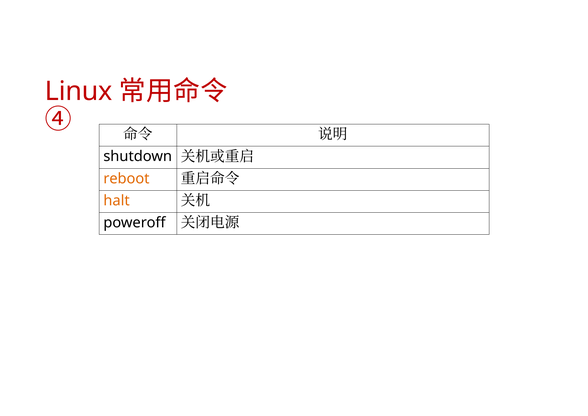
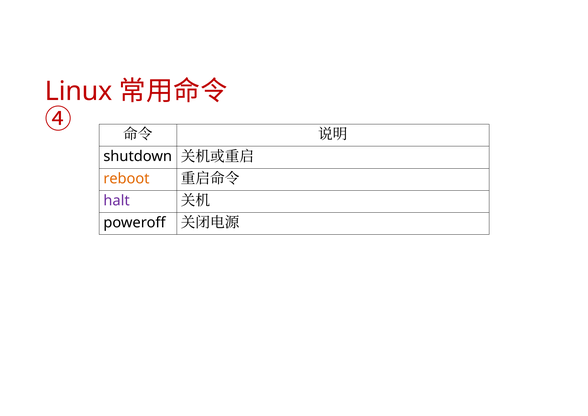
halt colour: orange -> purple
